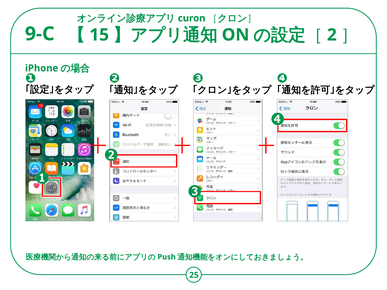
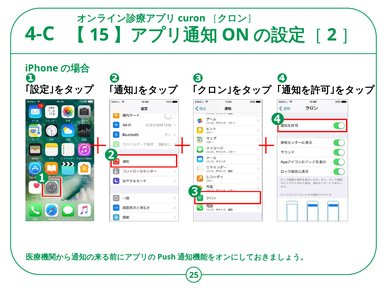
9-C: 9-C -> 4-C
